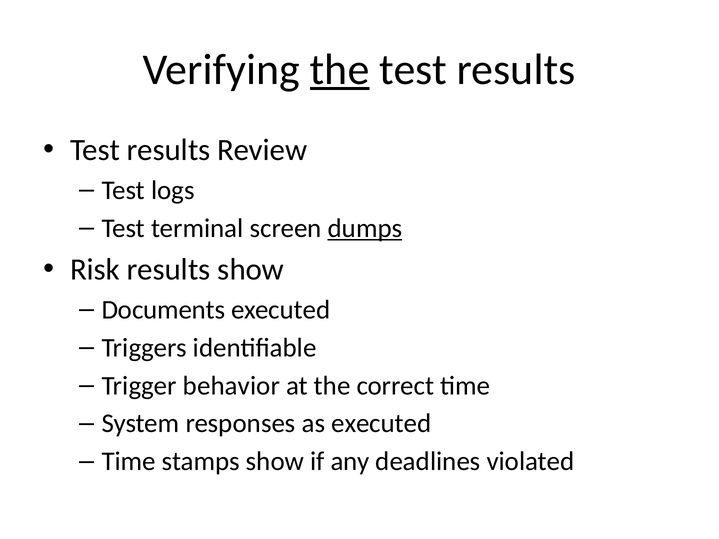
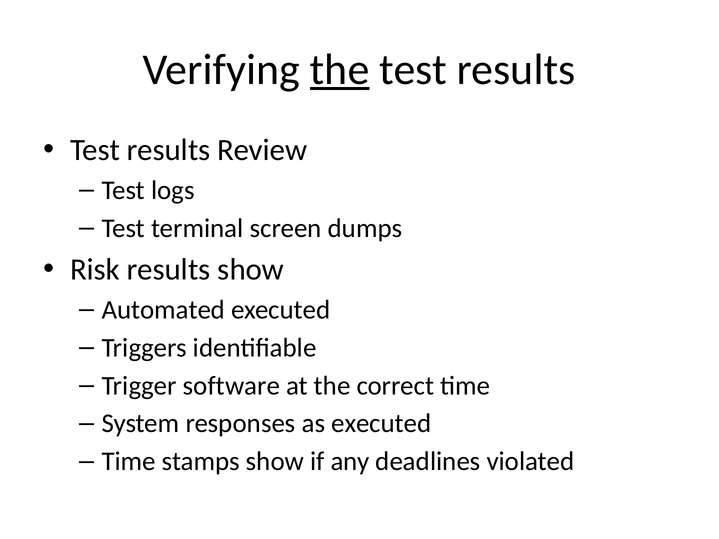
dumps underline: present -> none
Documents: Documents -> Automated
behavior: behavior -> software
